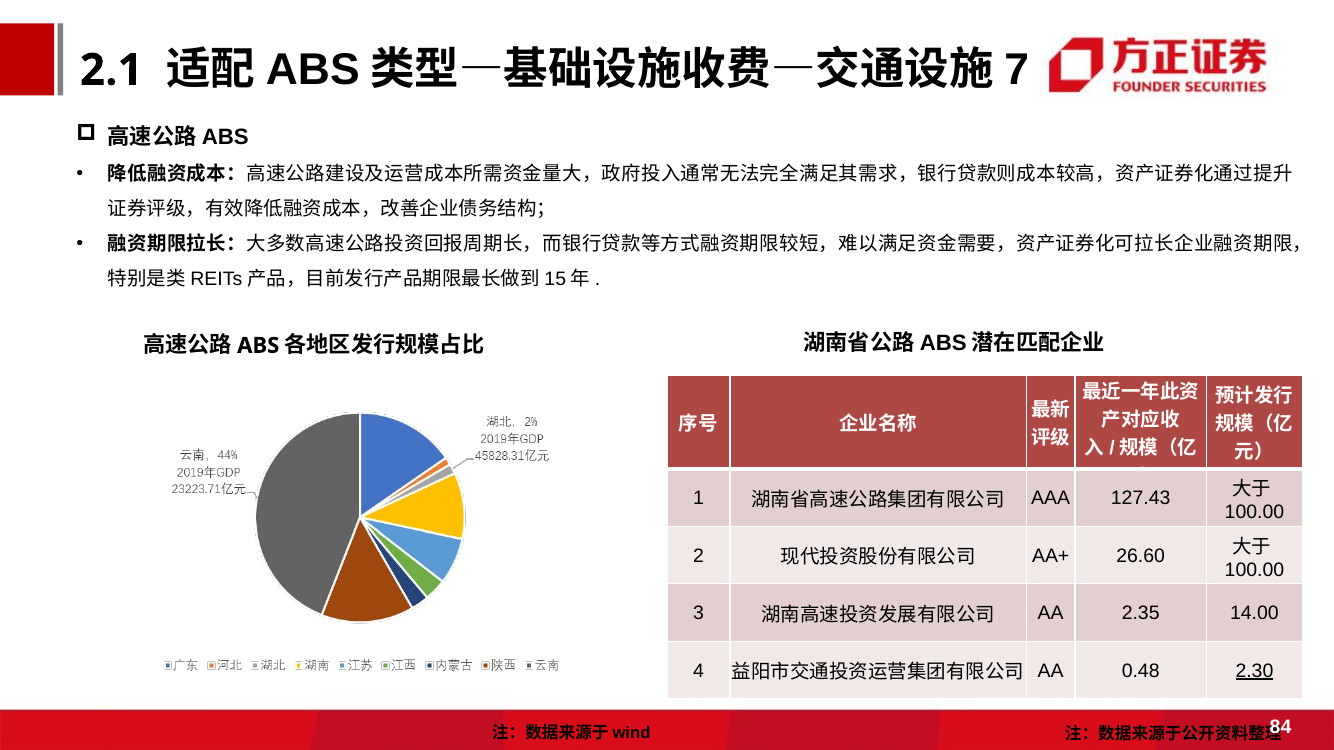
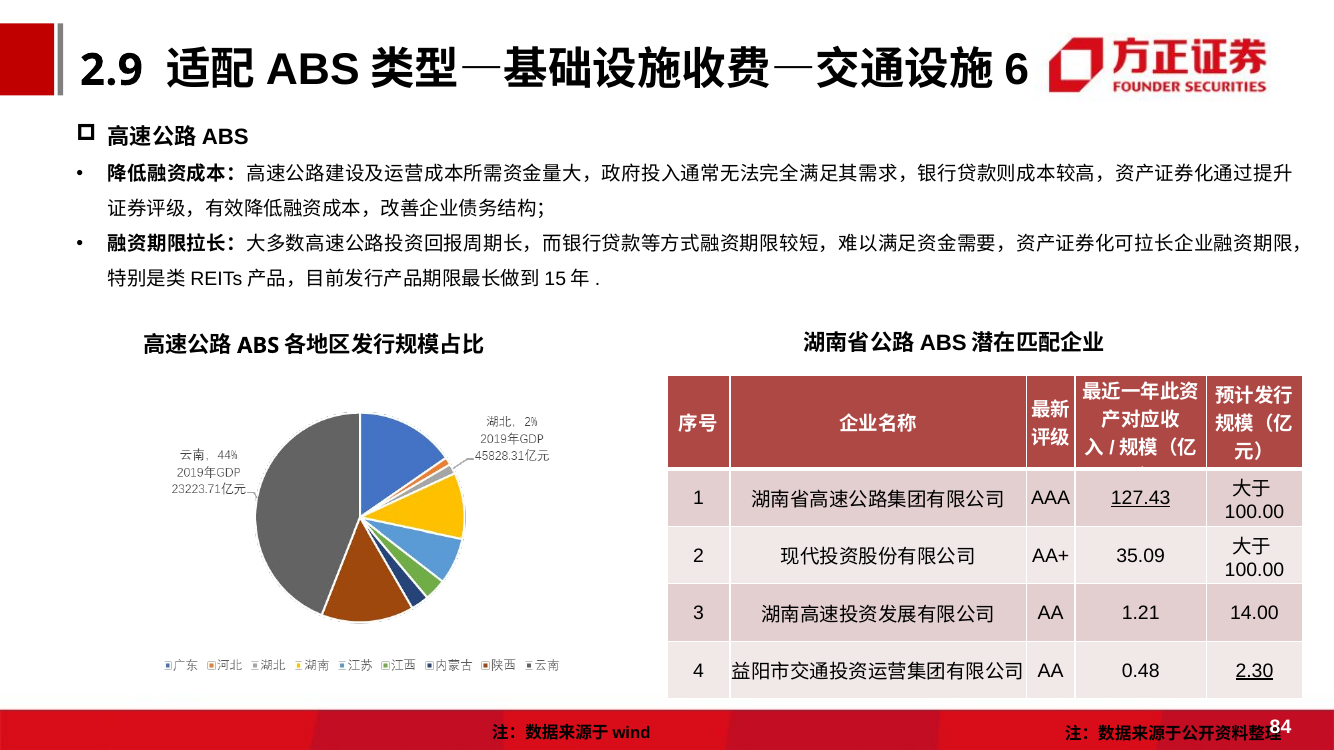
2.1: 2.1 -> 2.9
7: 7 -> 6
127.43 underline: none -> present
26.60: 26.60 -> 35.09
2.35: 2.35 -> 1.21
